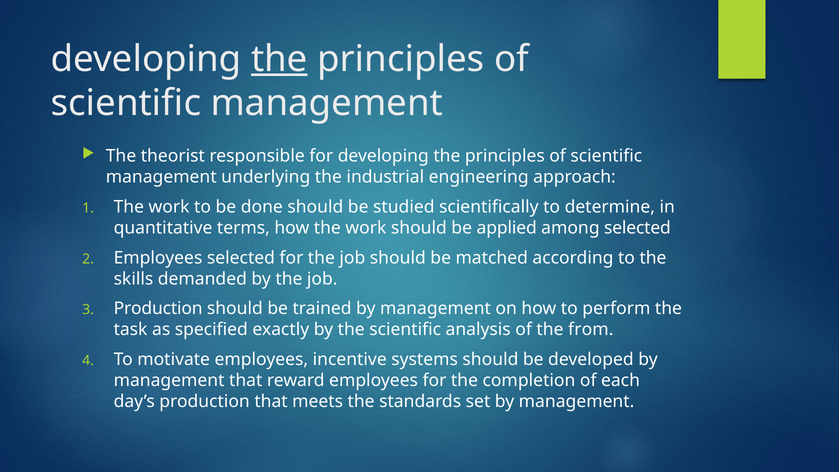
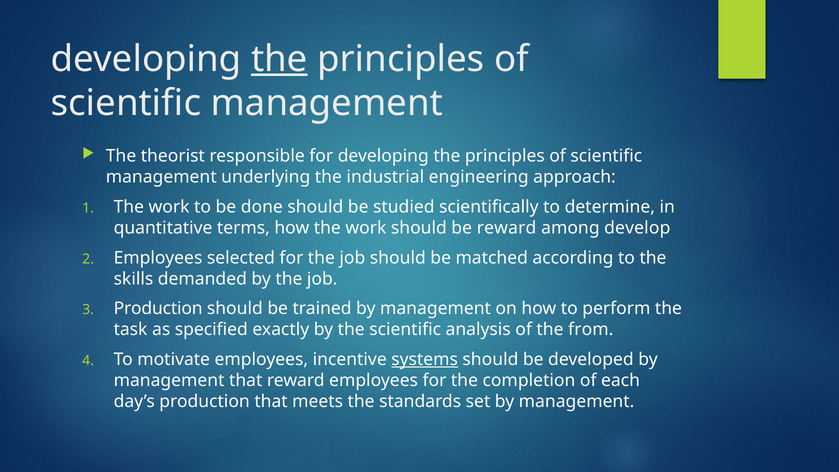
be applied: applied -> reward
among selected: selected -> develop
systems underline: none -> present
